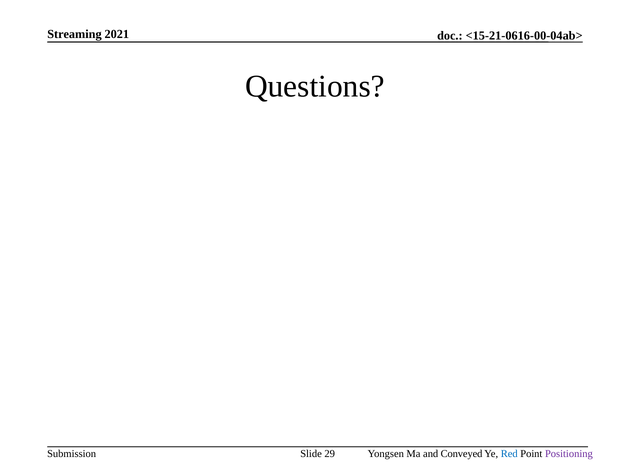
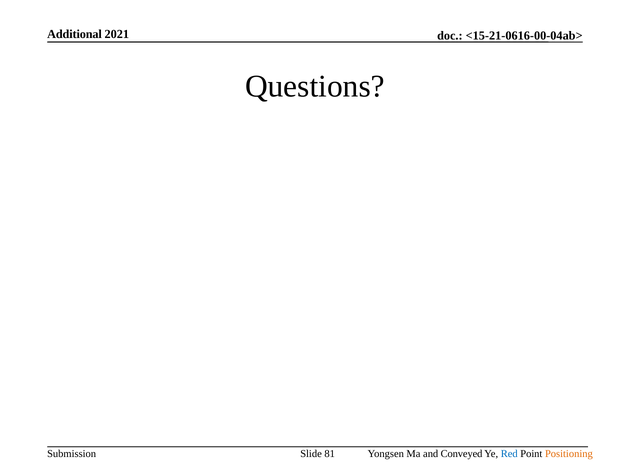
Streaming: Streaming -> Additional
29: 29 -> 81
Positioning colour: purple -> orange
